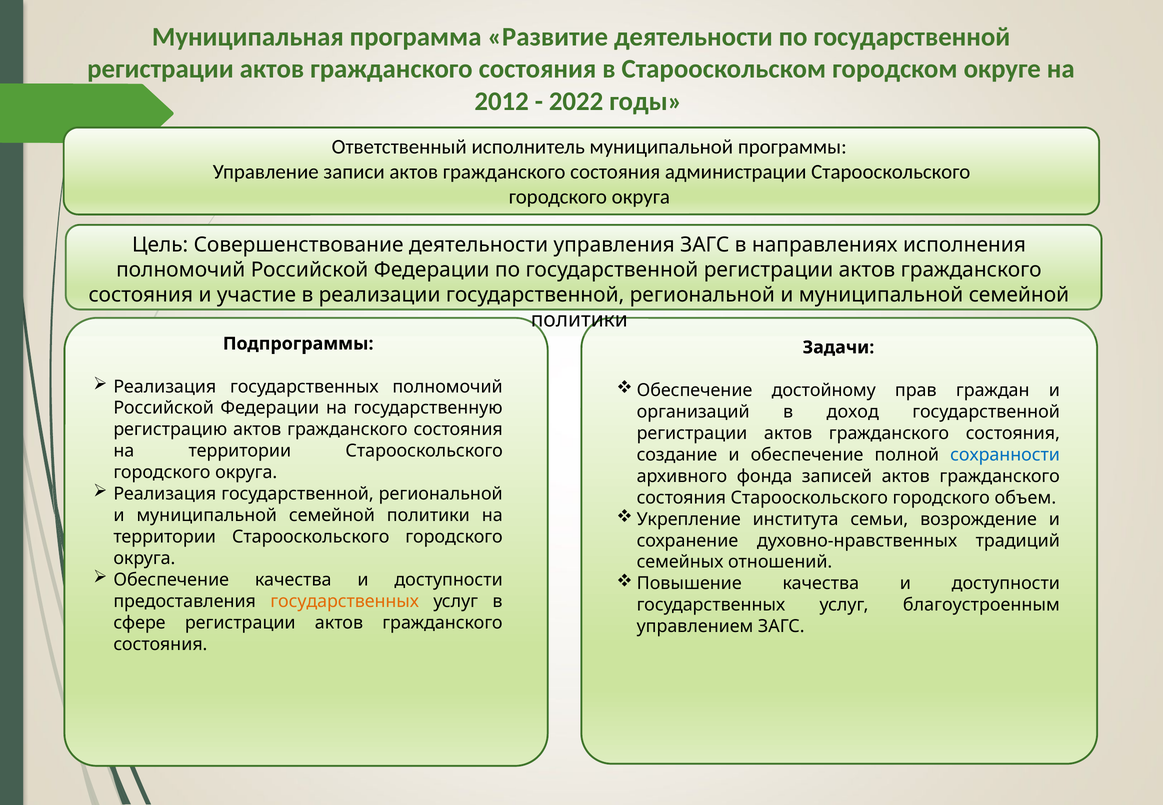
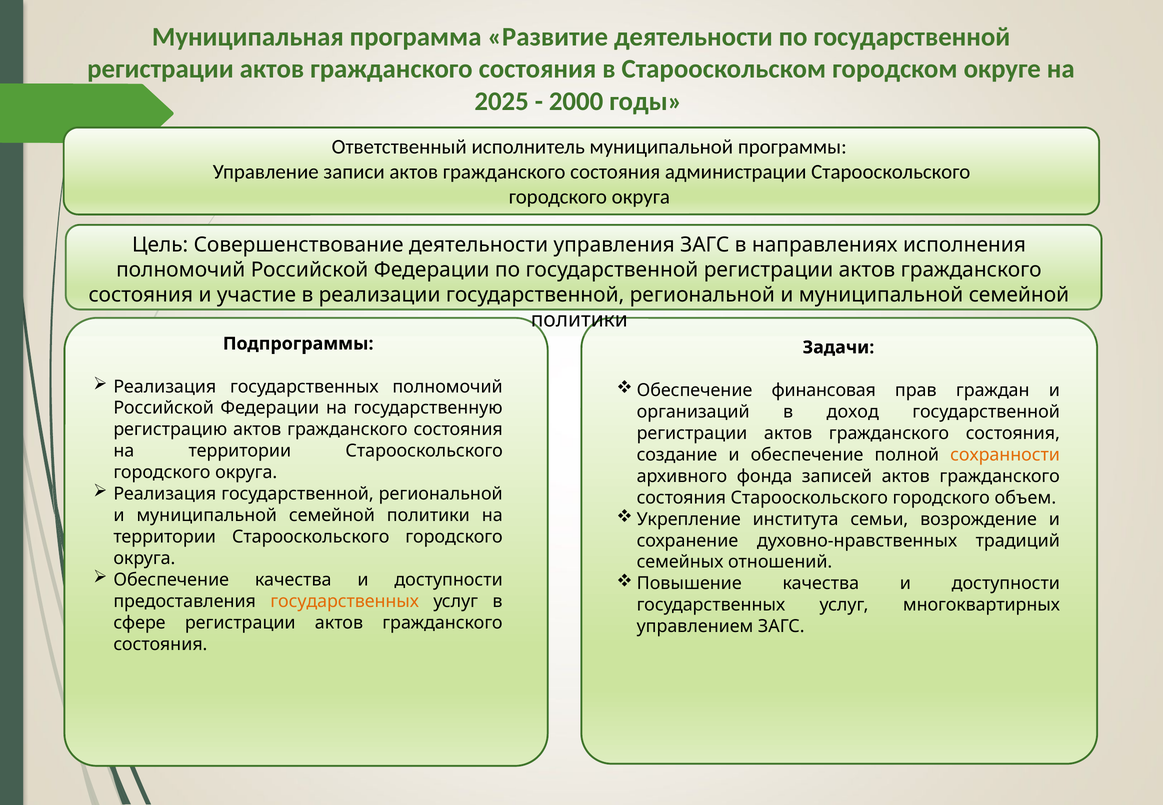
2012: 2012 -> 2025
2022: 2022 -> 2000
достойному: достойному -> финансовая
сохранности colour: blue -> orange
благоустроенным: благоустроенным -> многоквартирных
